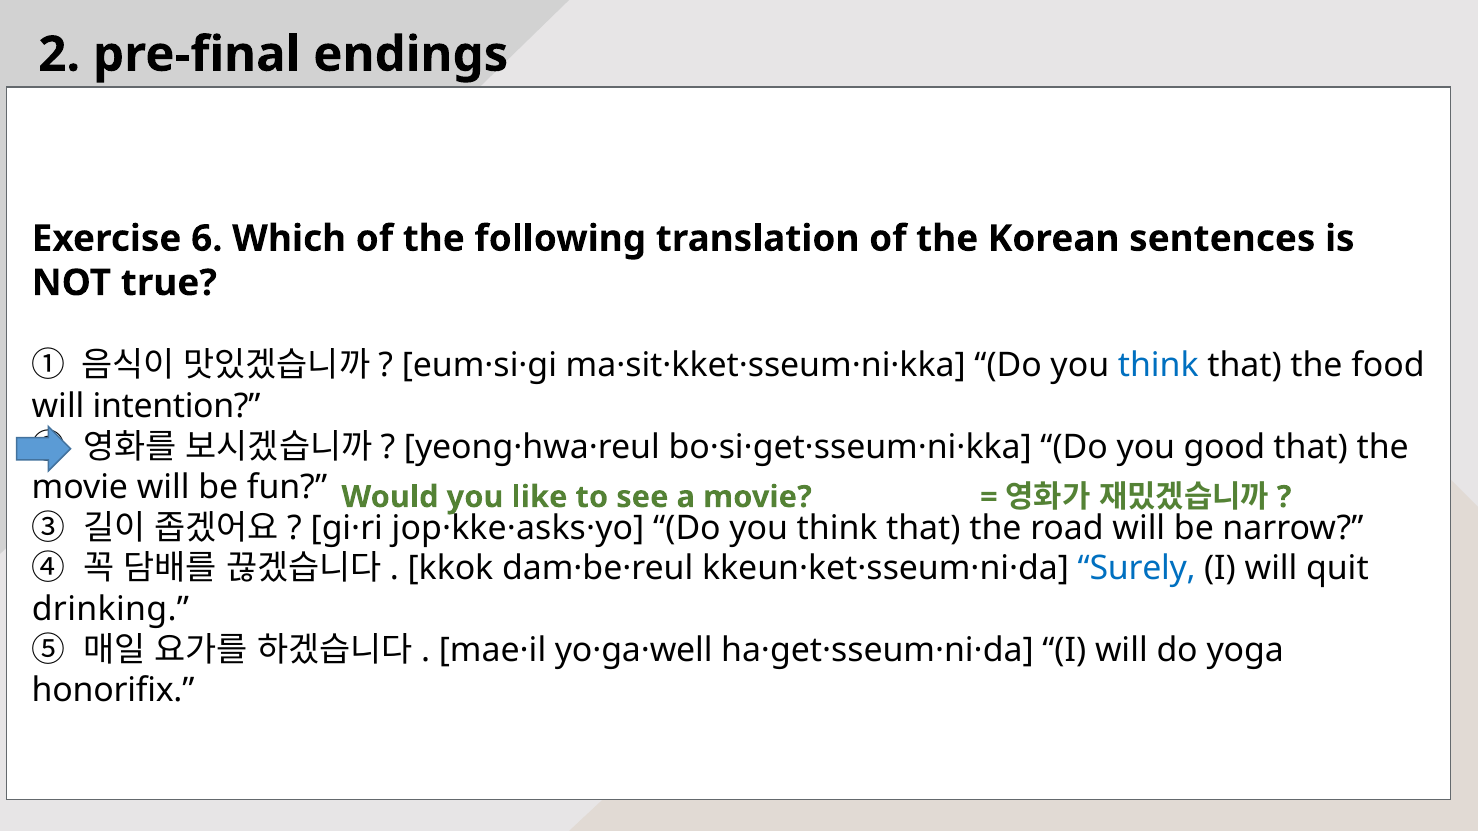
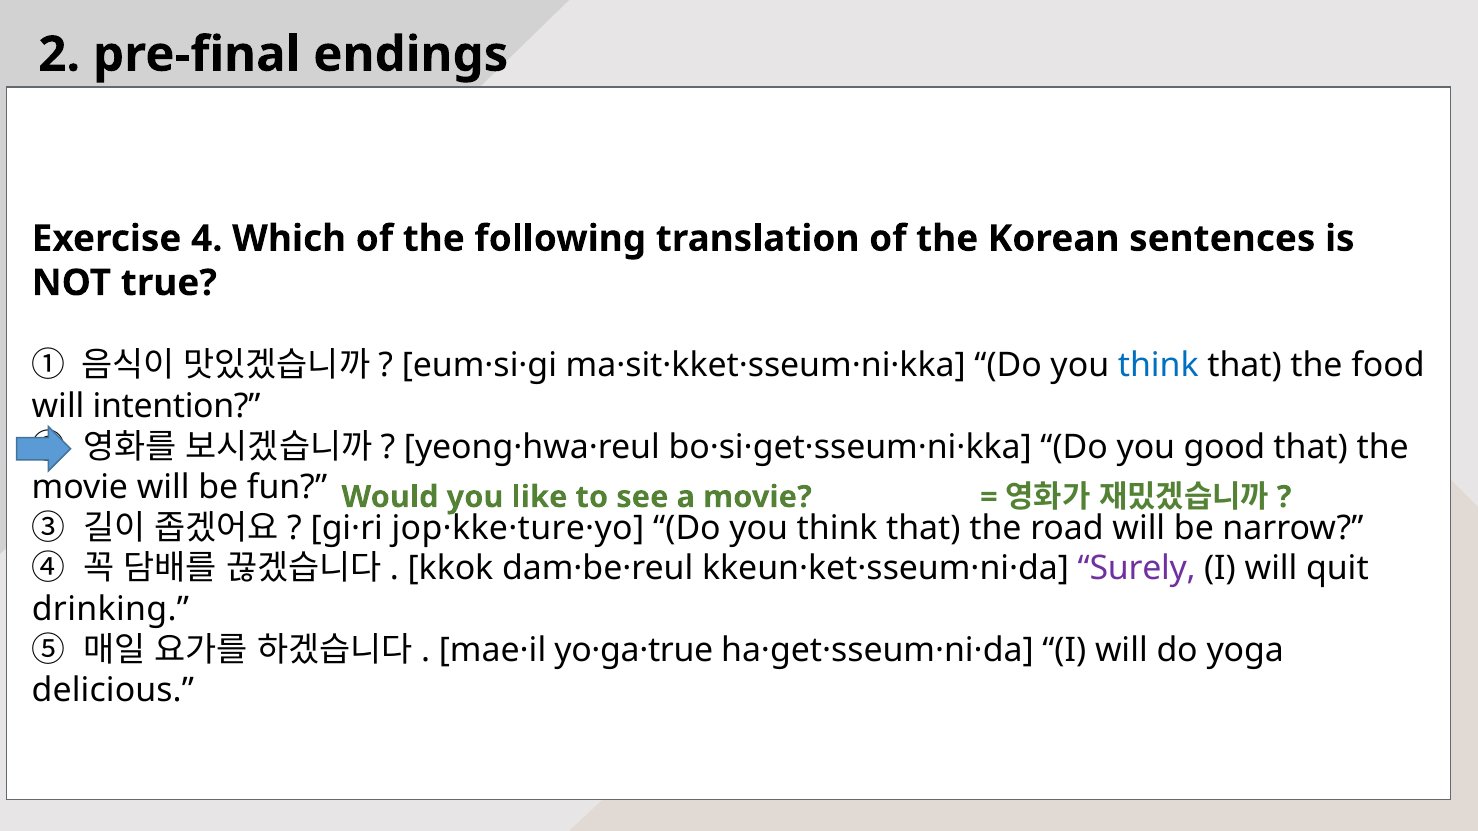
6: 6 -> 4
jop·kke·asks·yo: jop·kke·asks·yo -> jop·kke·ture·yo
Surely colour: blue -> purple
yo·ga·well: yo·ga·well -> yo·ga·true
honorifix: honorifix -> delicious
